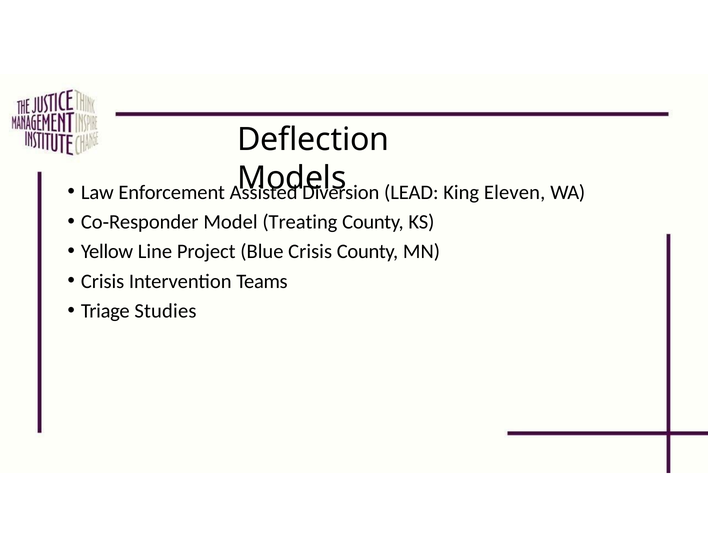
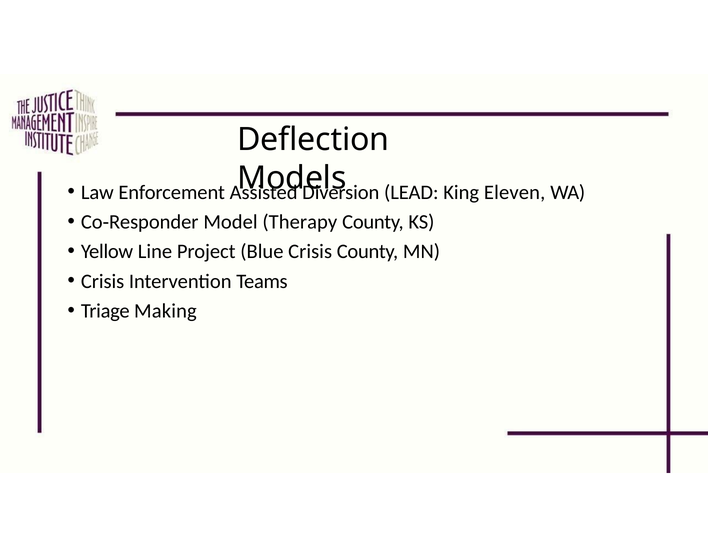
Treating: Treating -> Therapy
Studies: Studies -> Making
